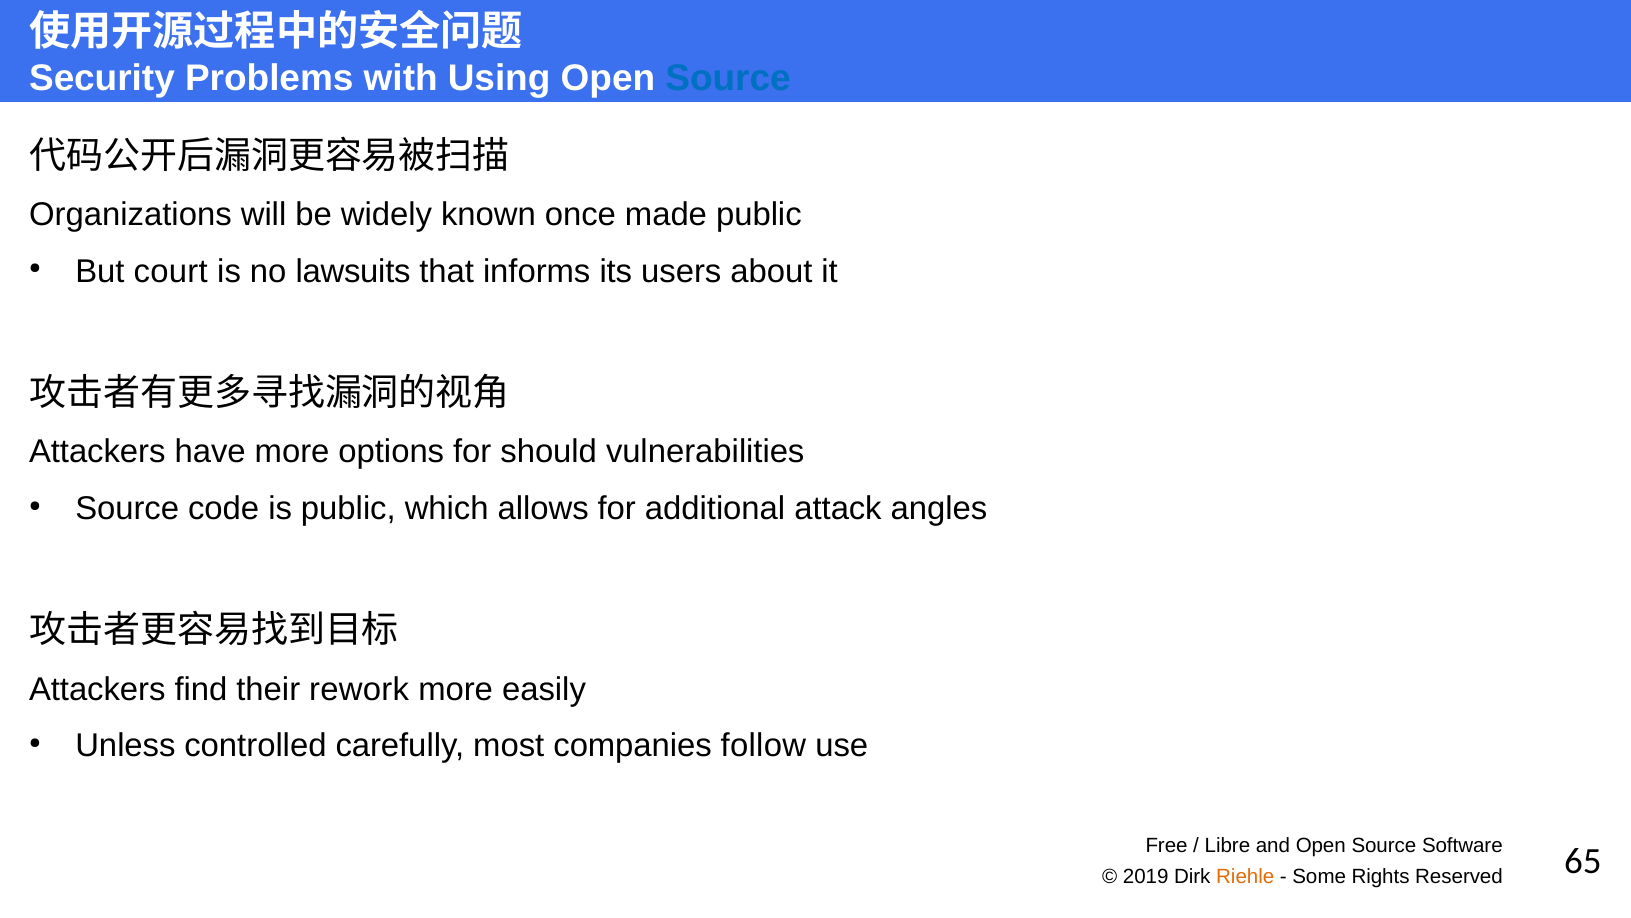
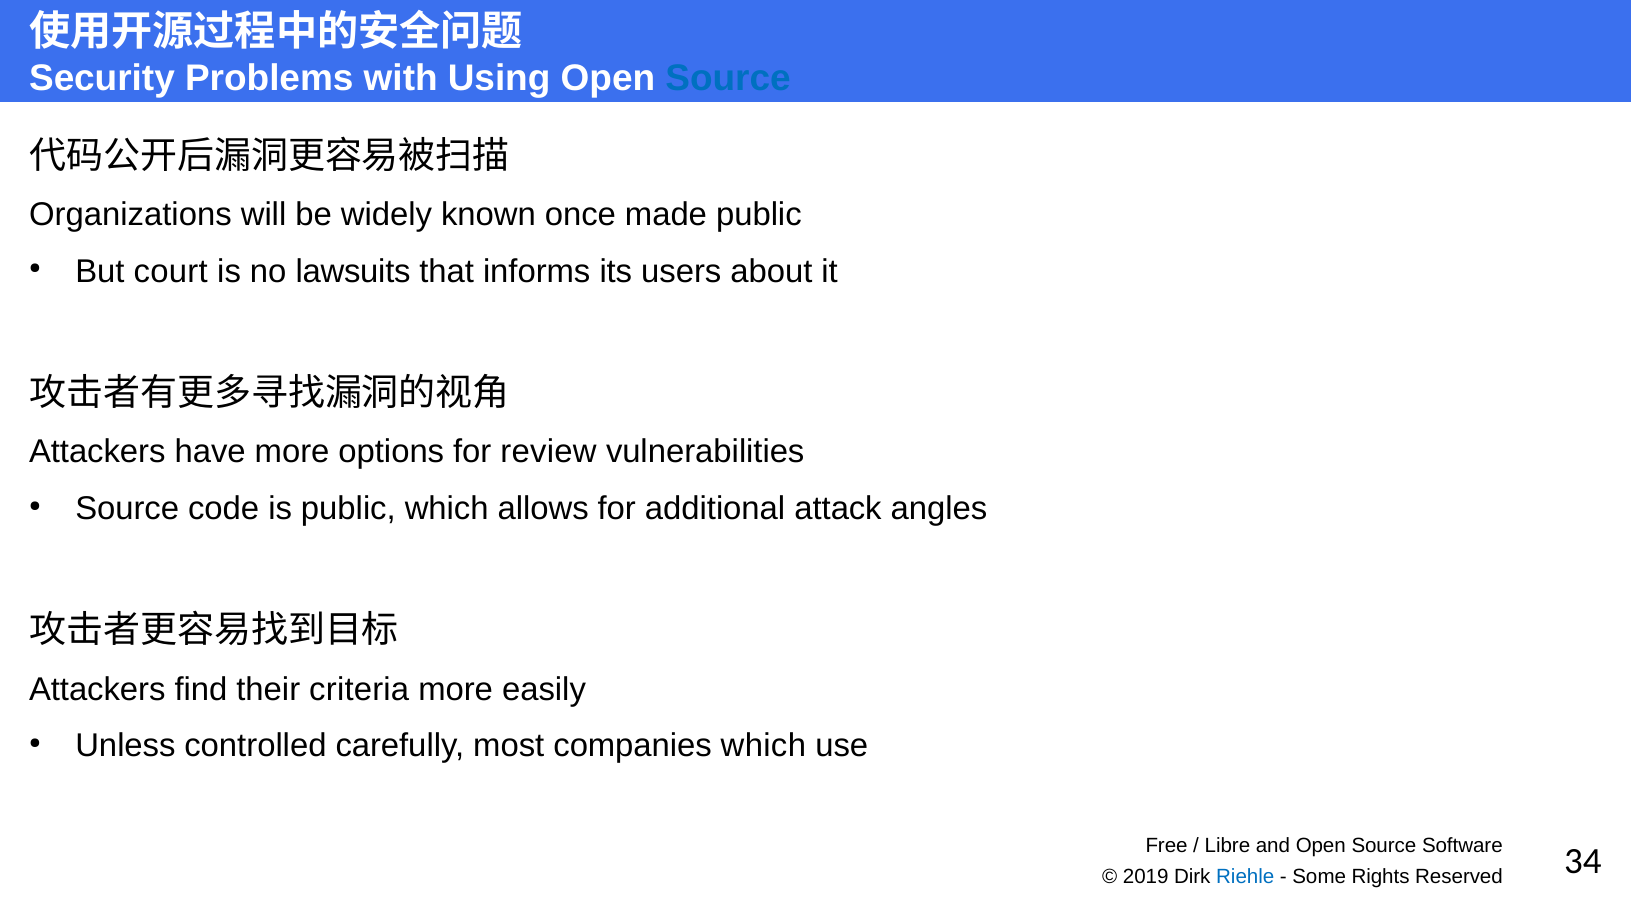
should: should -> review
rework: rework -> criteria
companies follow: follow -> which
Riehle colour: orange -> blue
65: 65 -> 34
